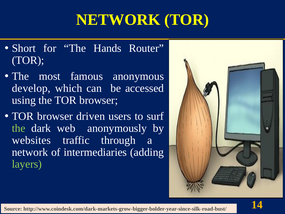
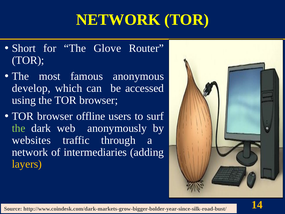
Hands: Hands -> Glove
driven: driven -> offline
layers colour: light green -> yellow
